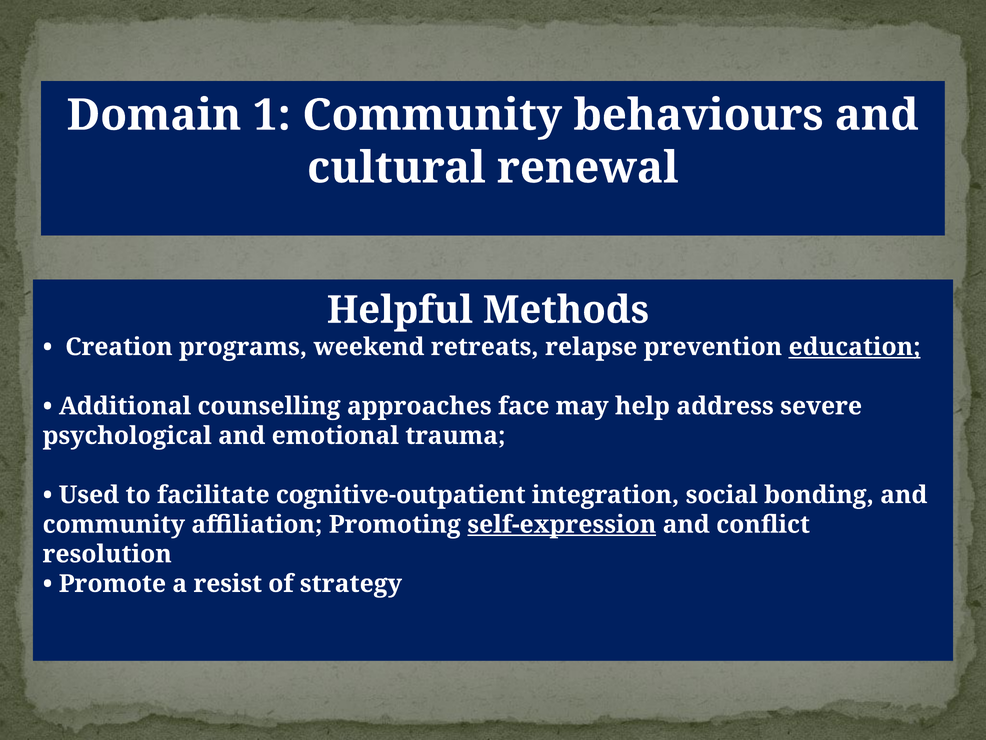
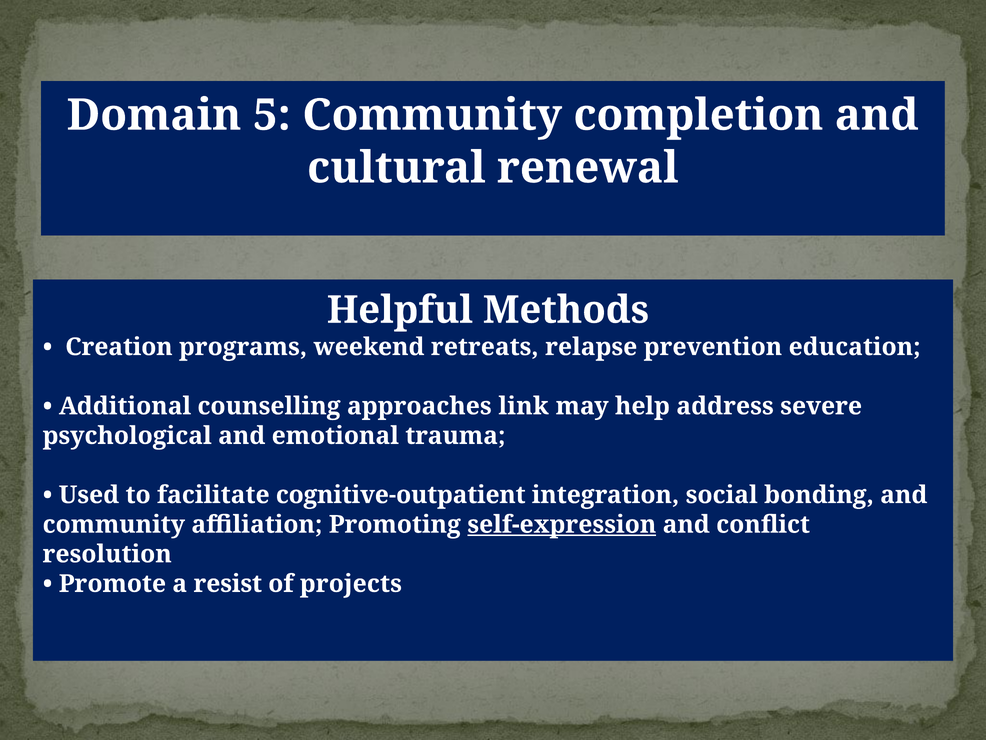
1: 1 -> 5
behaviours: behaviours -> completion
education underline: present -> none
face: face -> link
strategy: strategy -> projects
